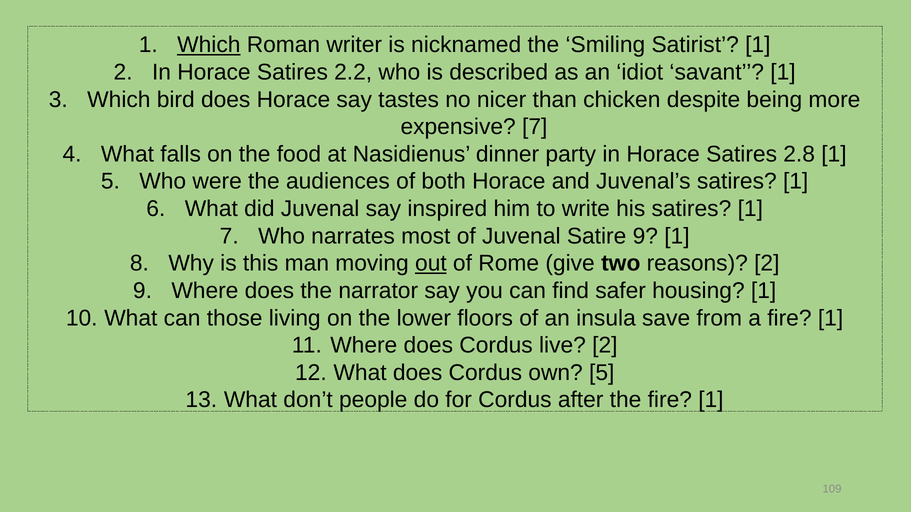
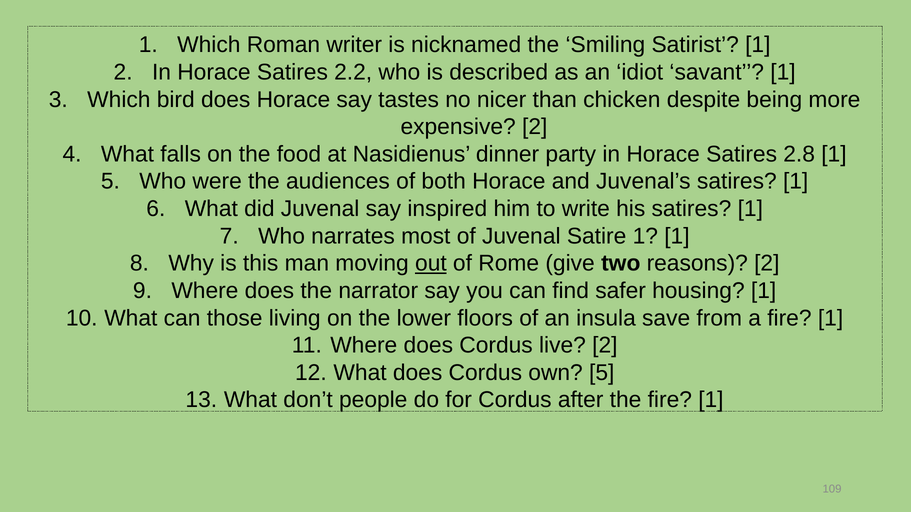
Which at (209, 45) underline: present -> none
expensive 7: 7 -> 2
Satire 9: 9 -> 1
